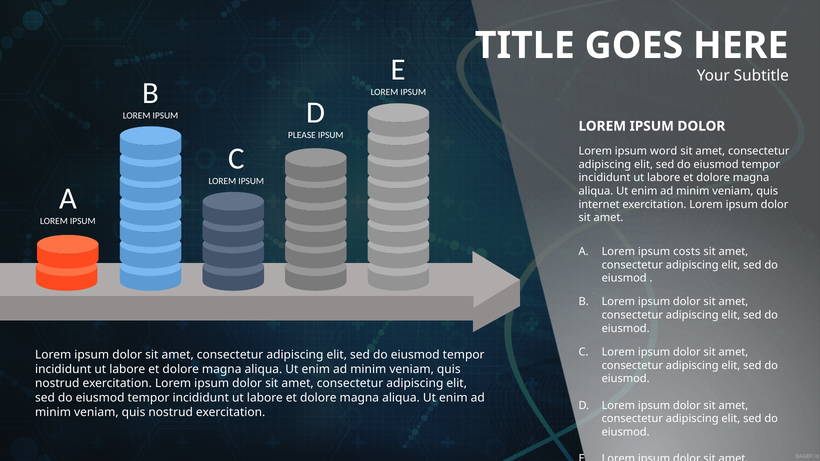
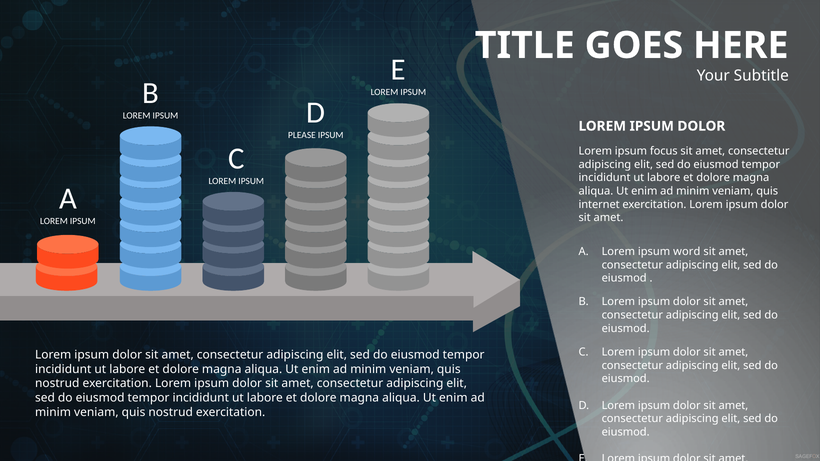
word: word -> focus
costs: costs -> word
